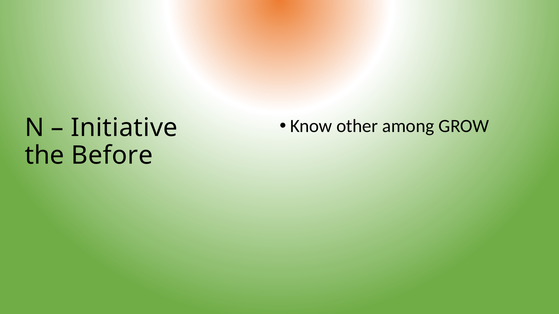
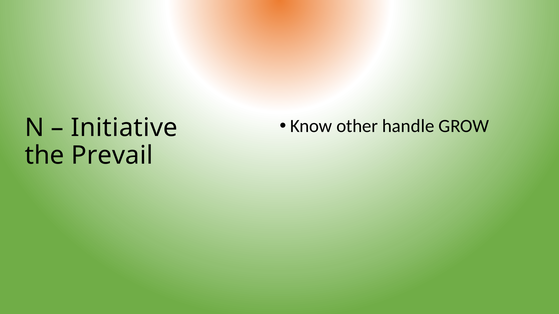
among: among -> handle
Before: Before -> Prevail
